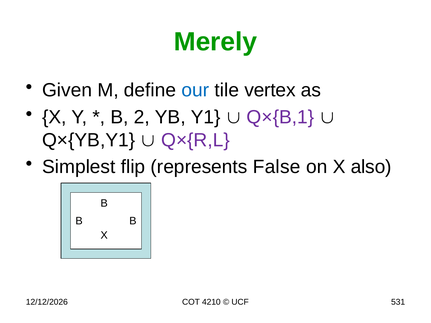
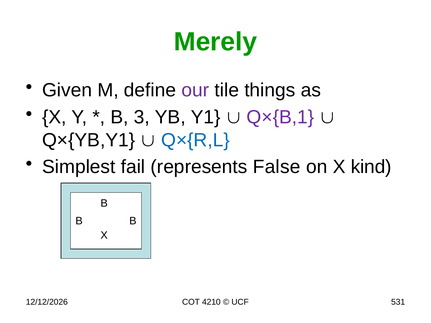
our colour: blue -> purple
vertex: vertex -> things
2: 2 -> 3
Q×{R,L colour: purple -> blue
flip: flip -> fail
also: also -> kind
